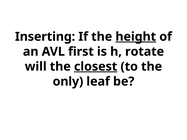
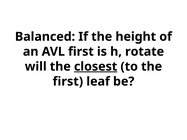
Inserting: Inserting -> Balanced
height underline: present -> none
only at (68, 82): only -> first
